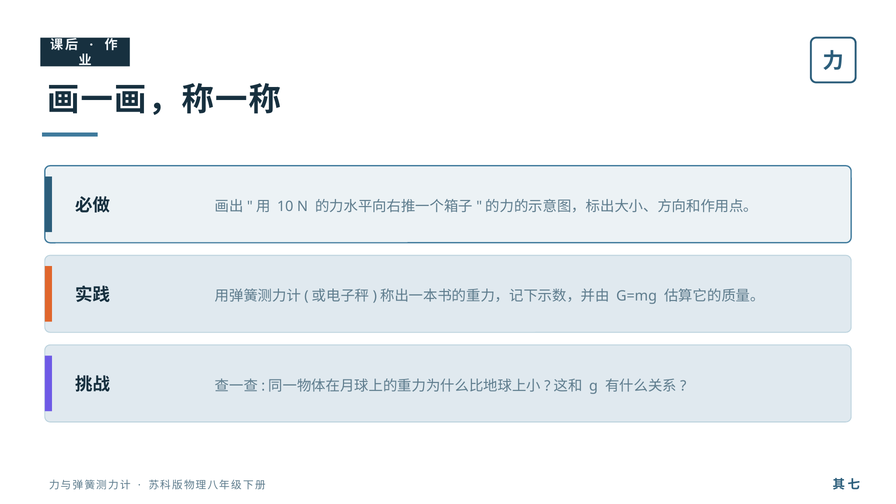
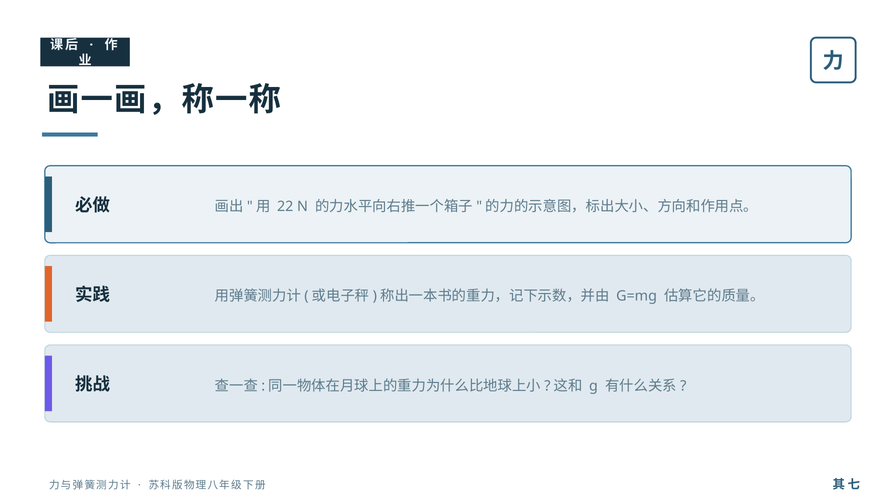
10: 10 -> 22
